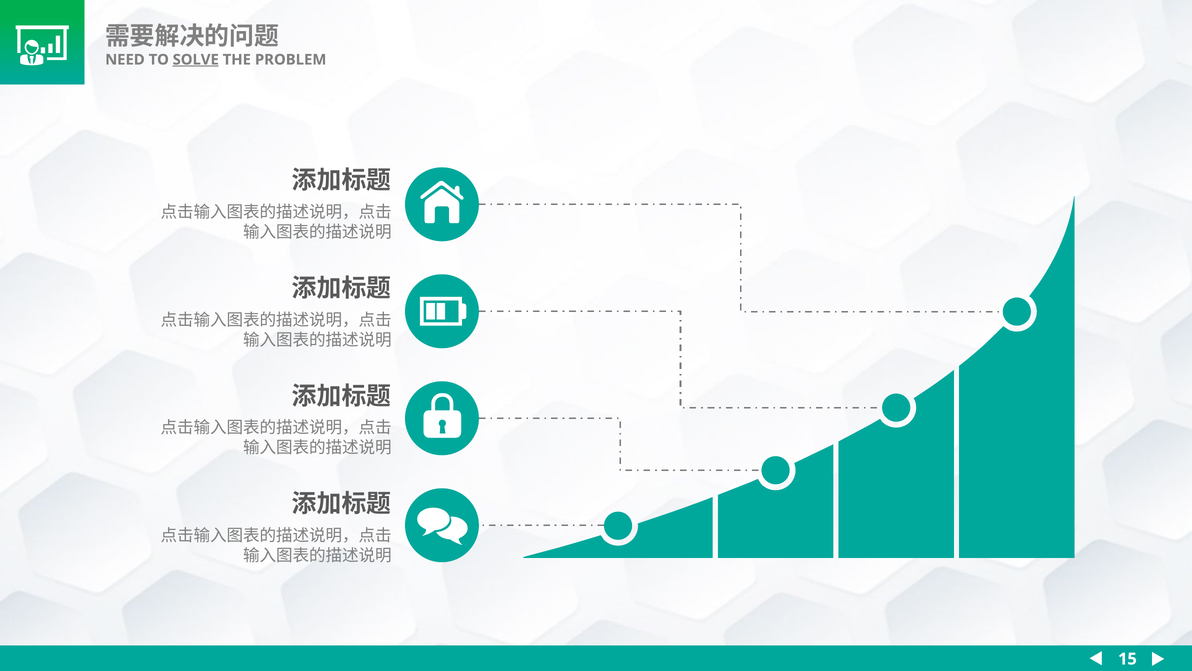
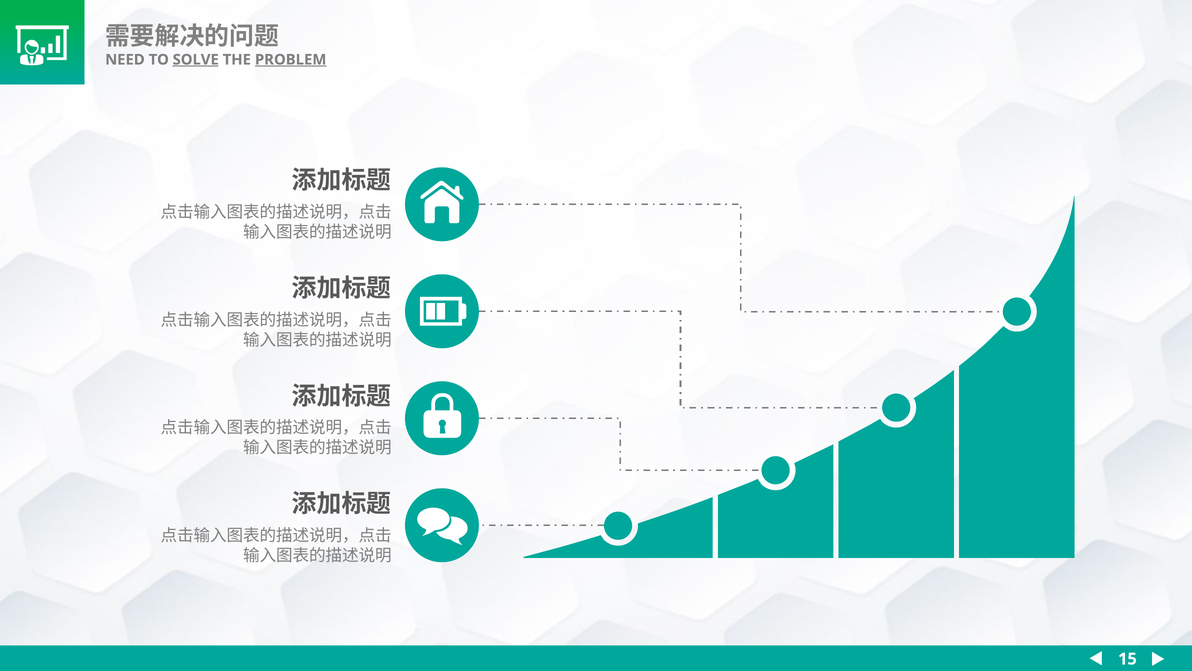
PROBLEM underline: none -> present
